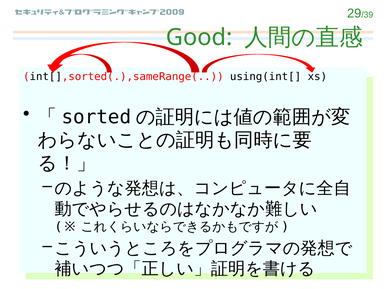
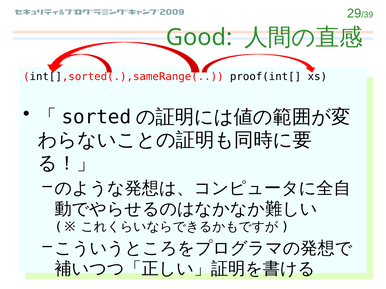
using(int[: using(int[ -> proof(int[
